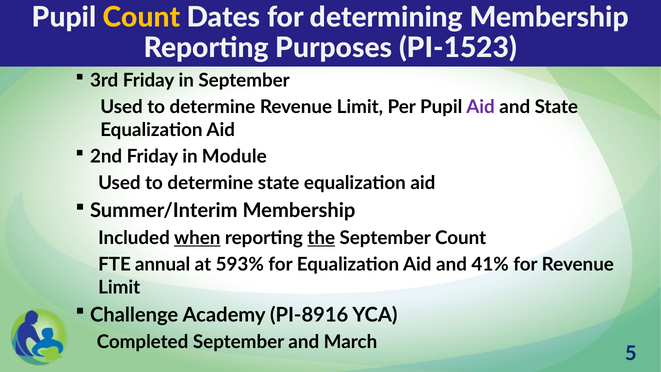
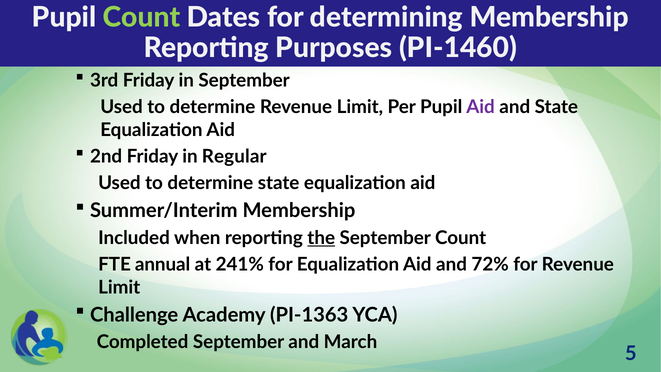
Count at (142, 17) colour: yellow -> light green
PI-1523: PI-1523 -> PI-1460
Module: Module -> Regular
when underline: present -> none
593%: 593% -> 241%
41%: 41% -> 72%
PI-8916: PI-8916 -> PI-1363
